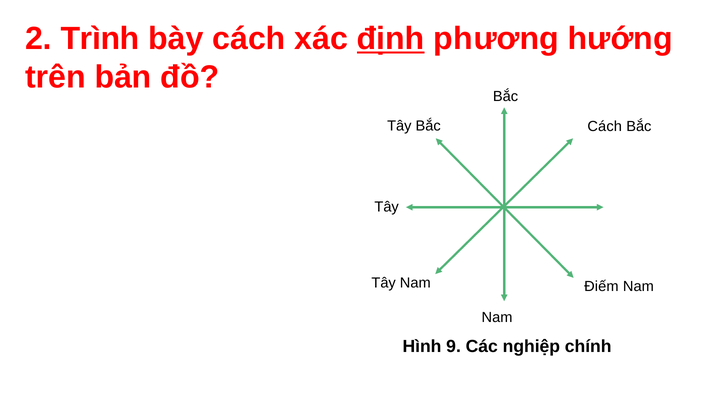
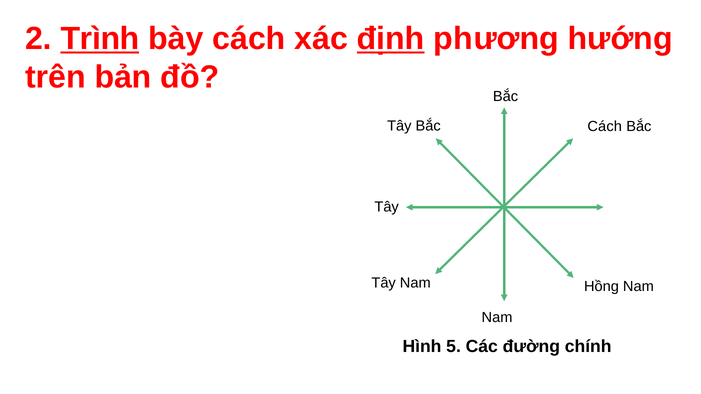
Trình underline: none -> present
Điếm: Điếm -> Hồng
9: 9 -> 5
nghiệp: nghiệp -> đường
